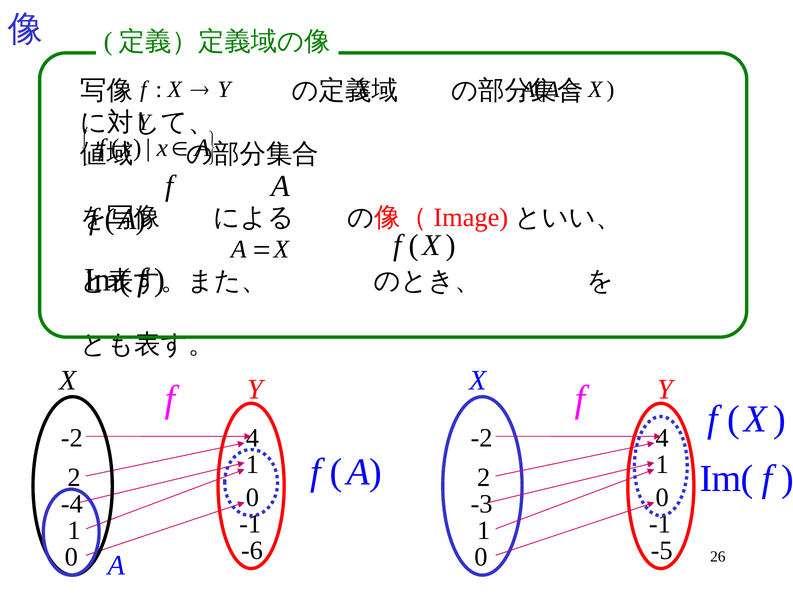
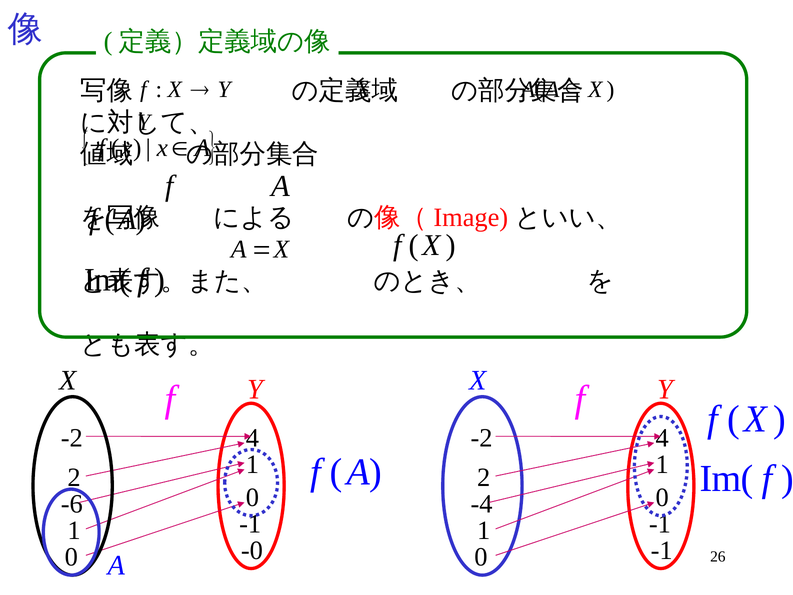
-4: -4 -> -6
-3: -3 -> -4
-6: -6 -> -0
-5 at (662, 550): -5 -> -1
